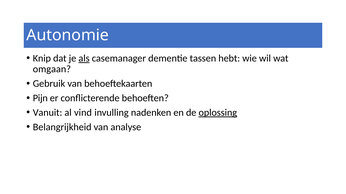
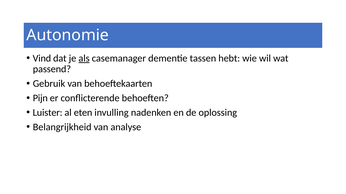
Knip: Knip -> Vind
omgaan: omgaan -> passend
Vanuit: Vanuit -> Luister
vind: vind -> eten
oplossing underline: present -> none
